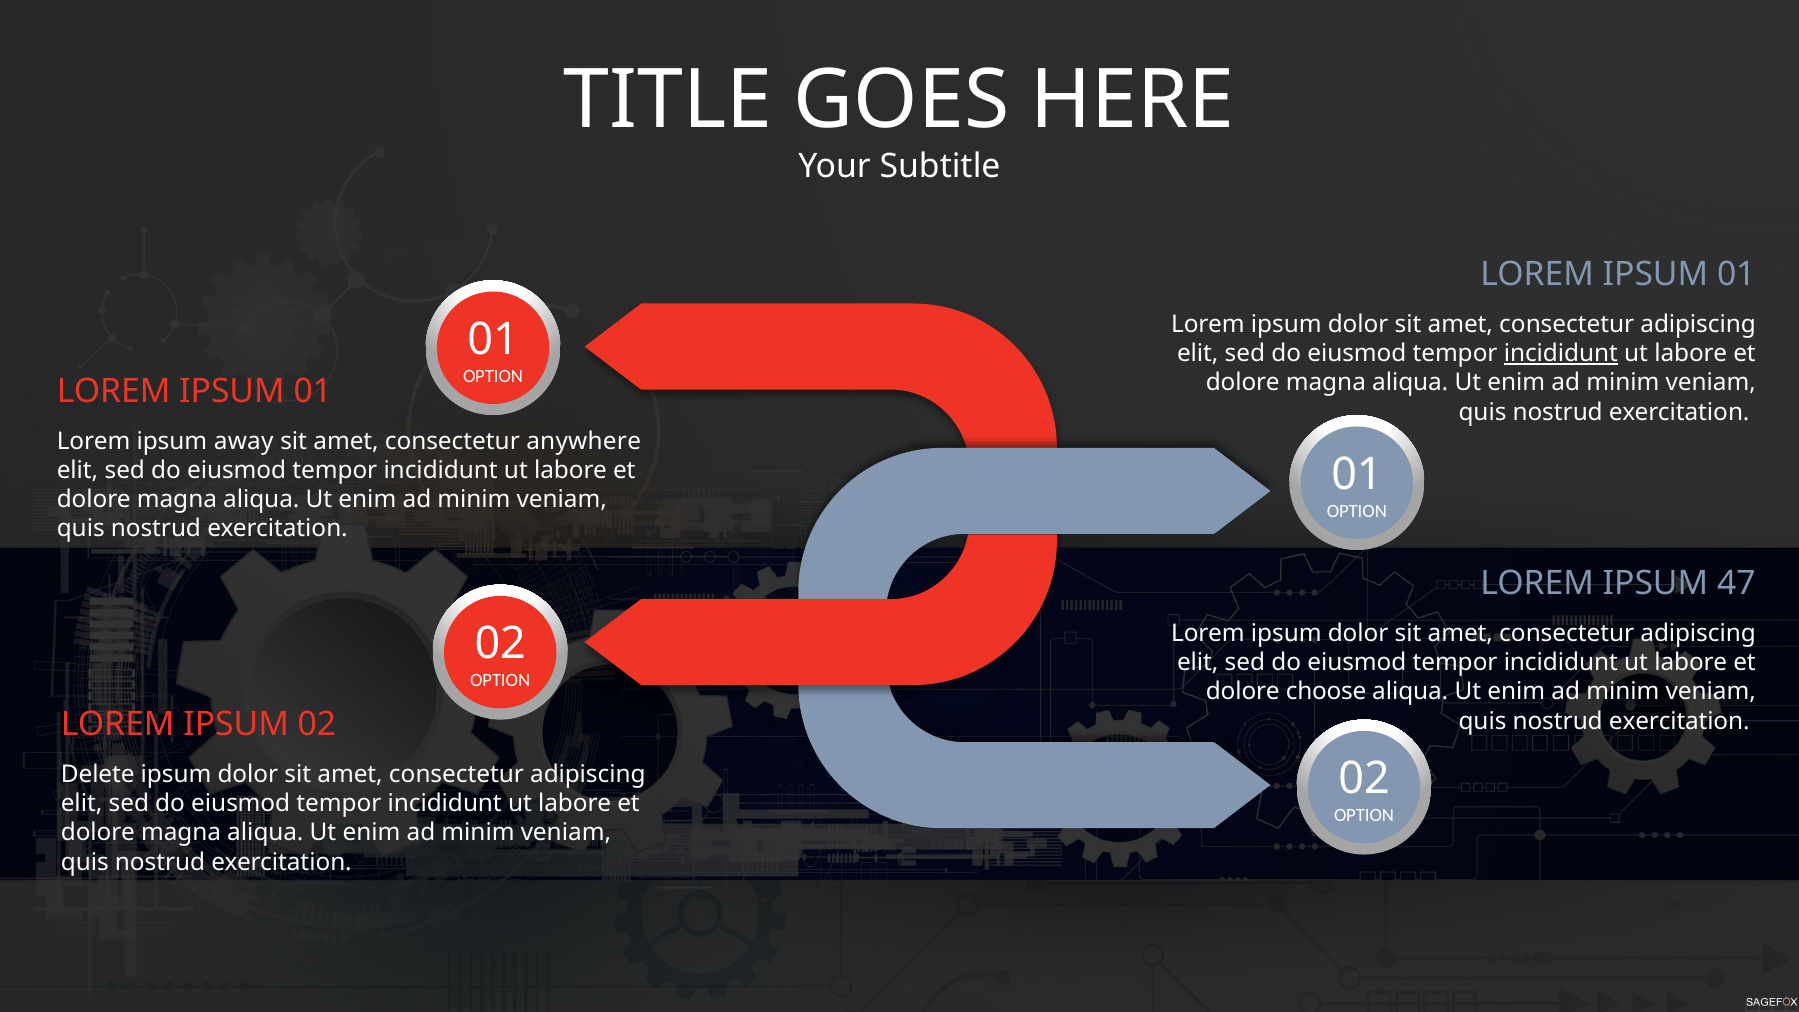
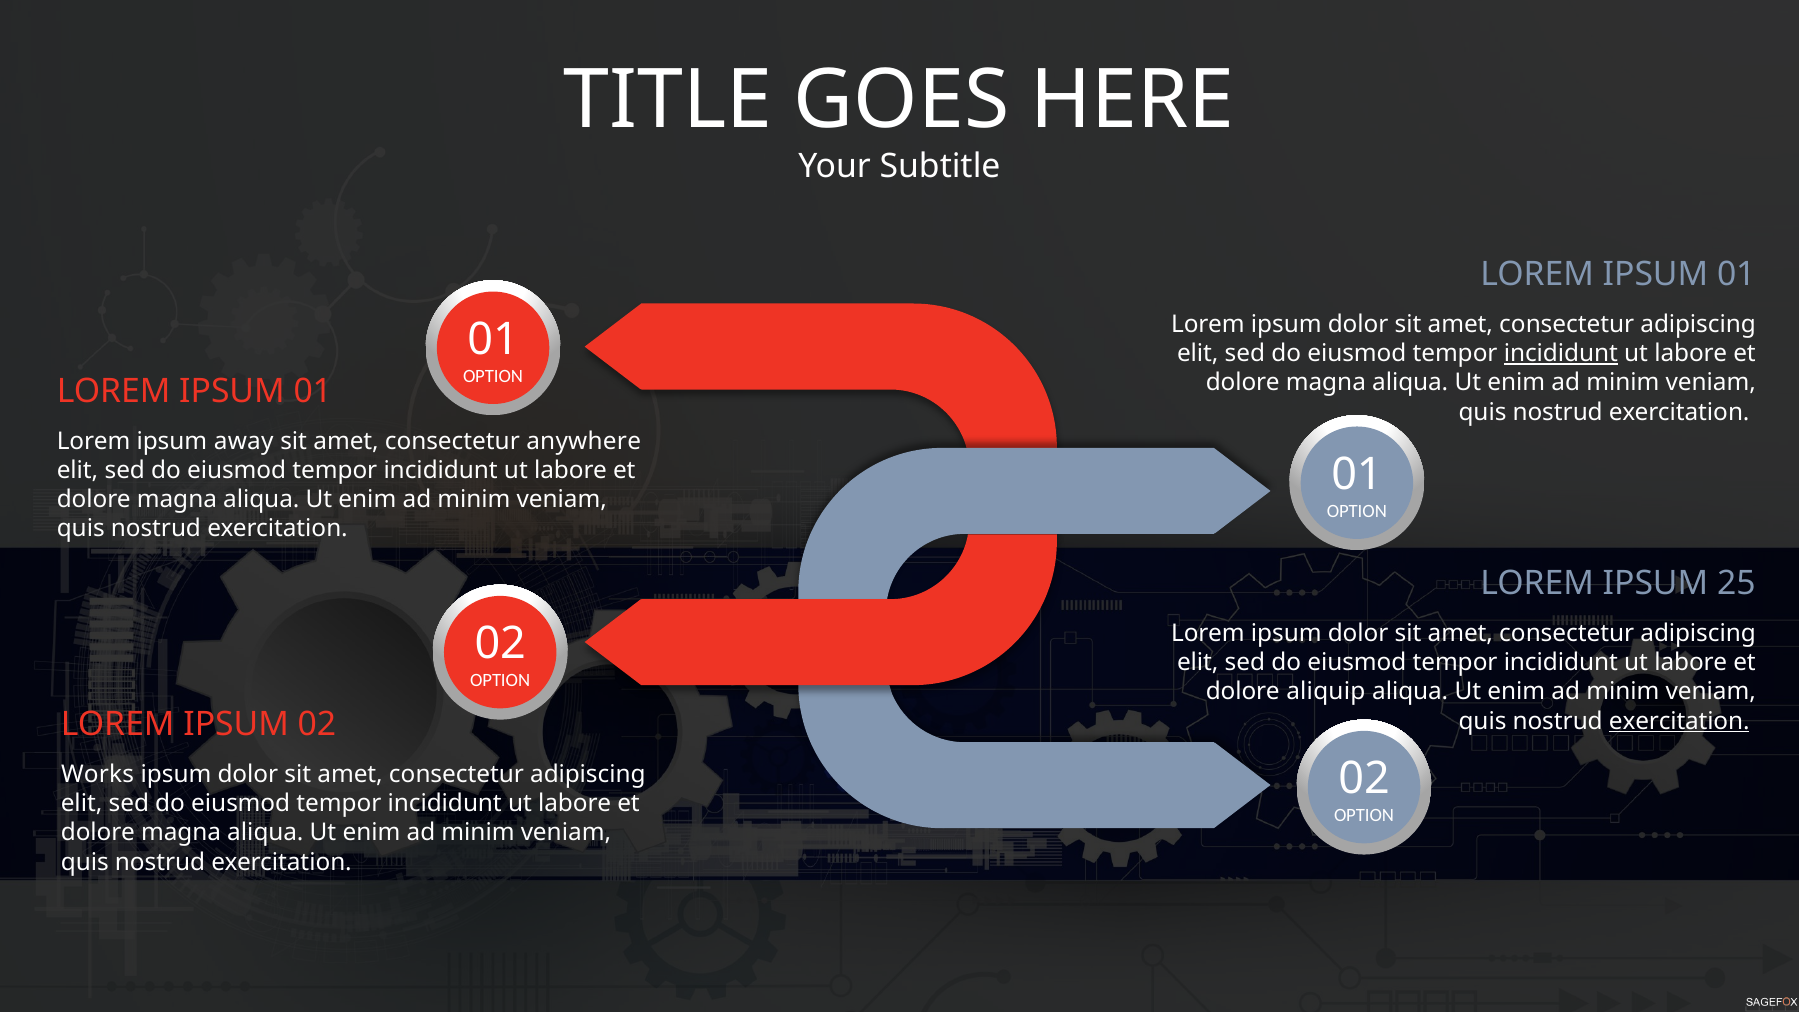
47: 47 -> 25
choose: choose -> aliquip
exercitation at (1679, 721) underline: none -> present
Delete: Delete -> Works
